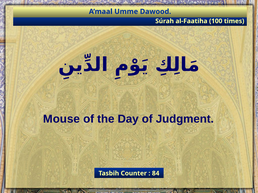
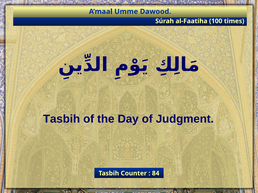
Mouse at (62, 119): Mouse -> Tasbih
